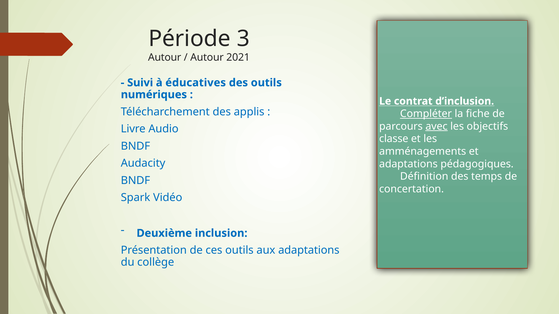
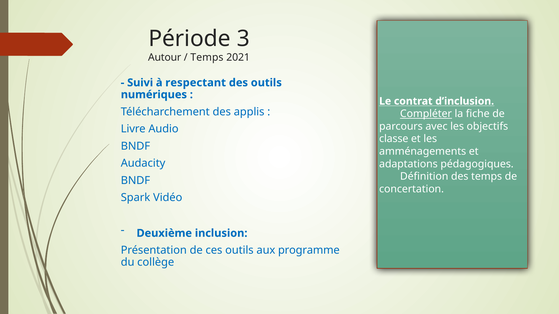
Autour at (207, 58): Autour -> Temps
éducatives: éducatives -> respectant
avec underline: present -> none
aux adaptations: adaptations -> programme
